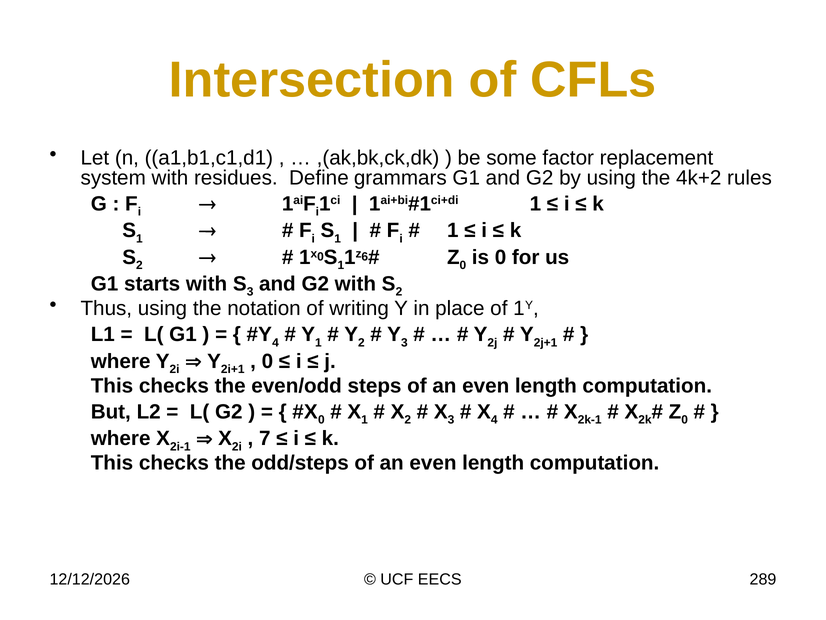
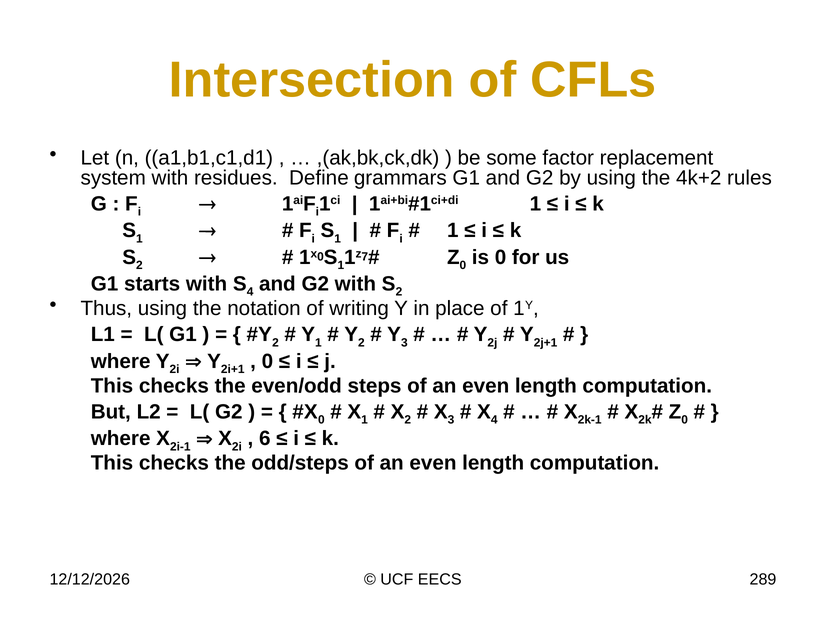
6: 6 -> 7
3 at (250, 292): 3 -> 4
4 at (275, 342): 4 -> 2
7: 7 -> 6
